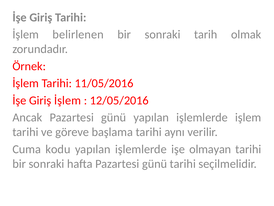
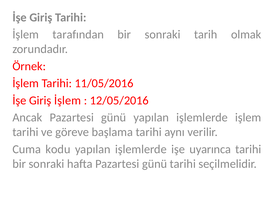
belirlenen: belirlenen -> tarafından
olmayan: olmayan -> uyarınca
